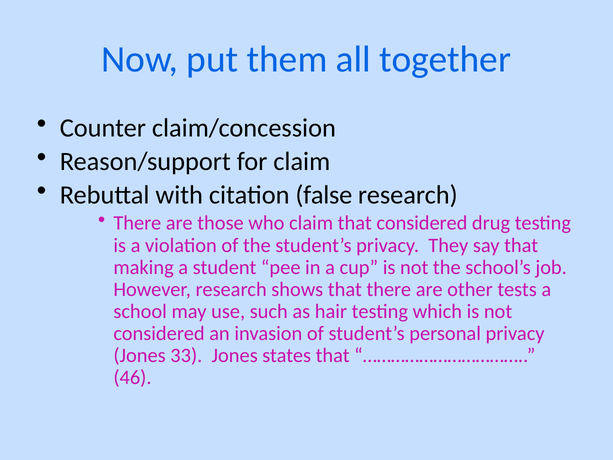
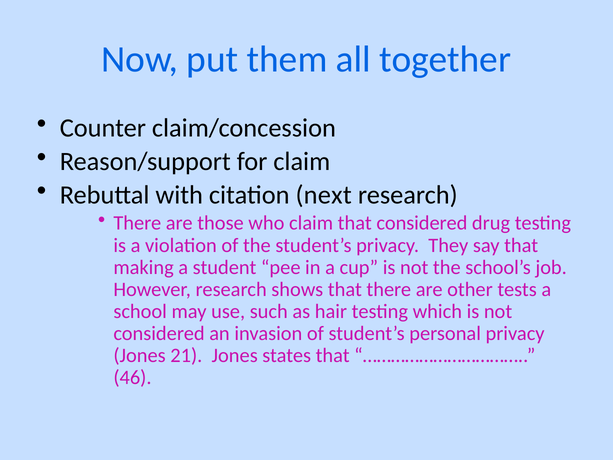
false: false -> next
33: 33 -> 21
